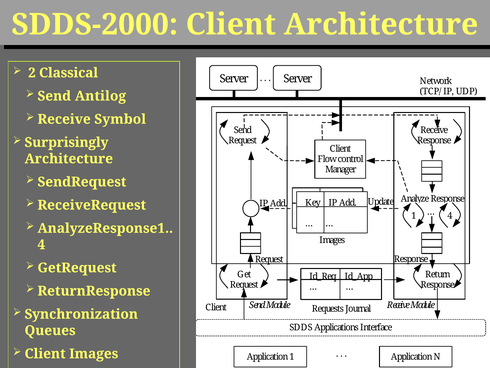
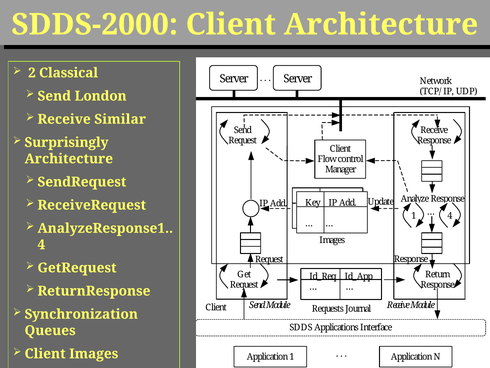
Antilog: Antilog -> London
Symbol: Symbol -> Similar
